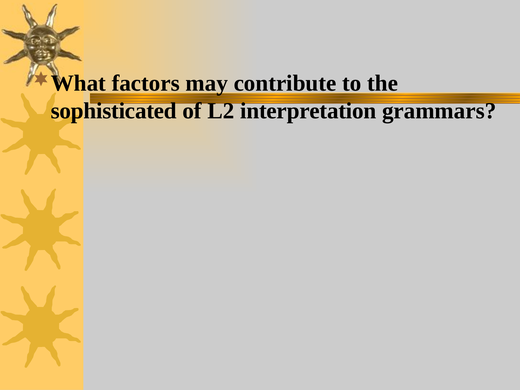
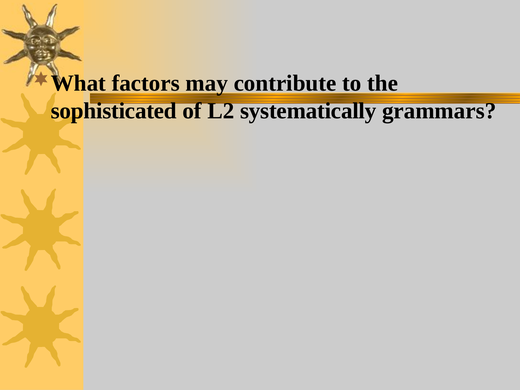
interpretation: interpretation -> systematically
